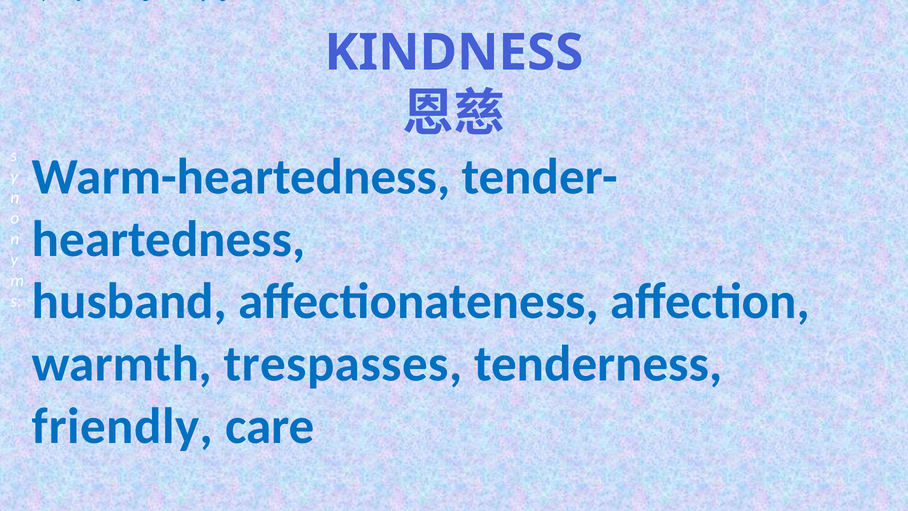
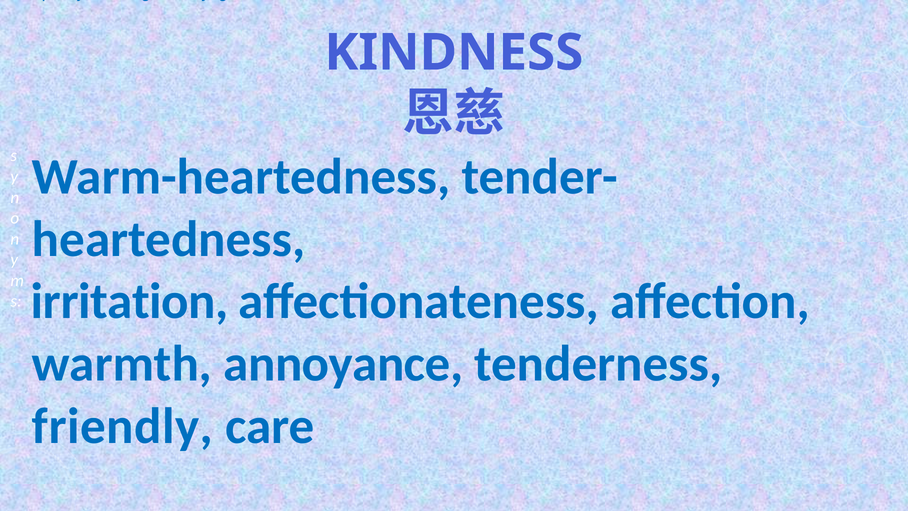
husband: husband -> irritation
trespasses: trespasses -> annoyance
